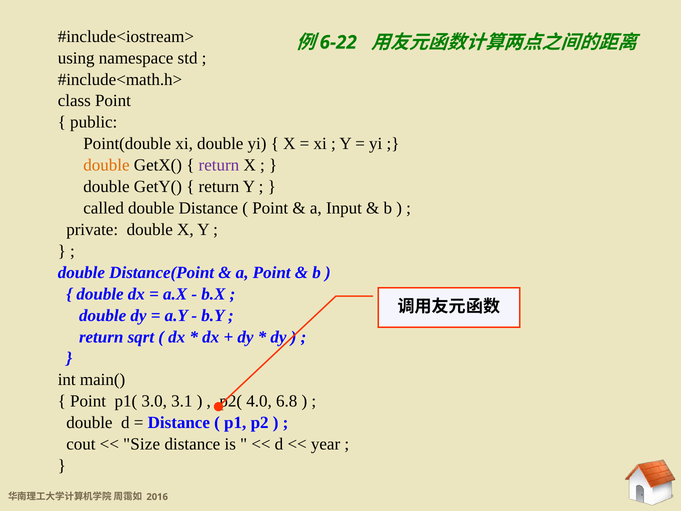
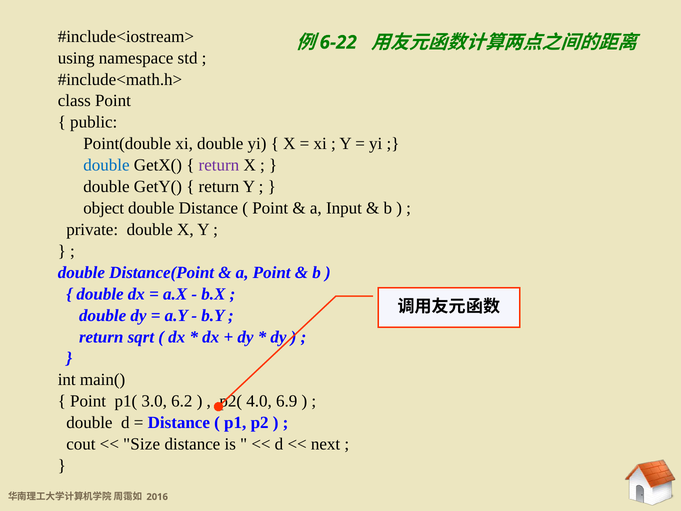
double at (106, 165) colour: orange -> blue
called: called -> object
3.1: 3.1 -> 6.2
6.8: 6.8 -> 6.9
year: year -> next
